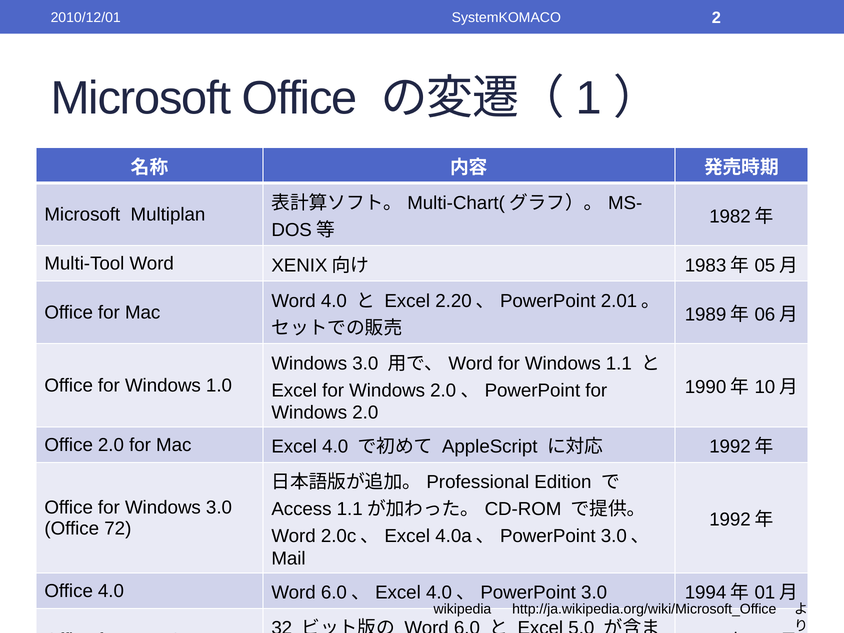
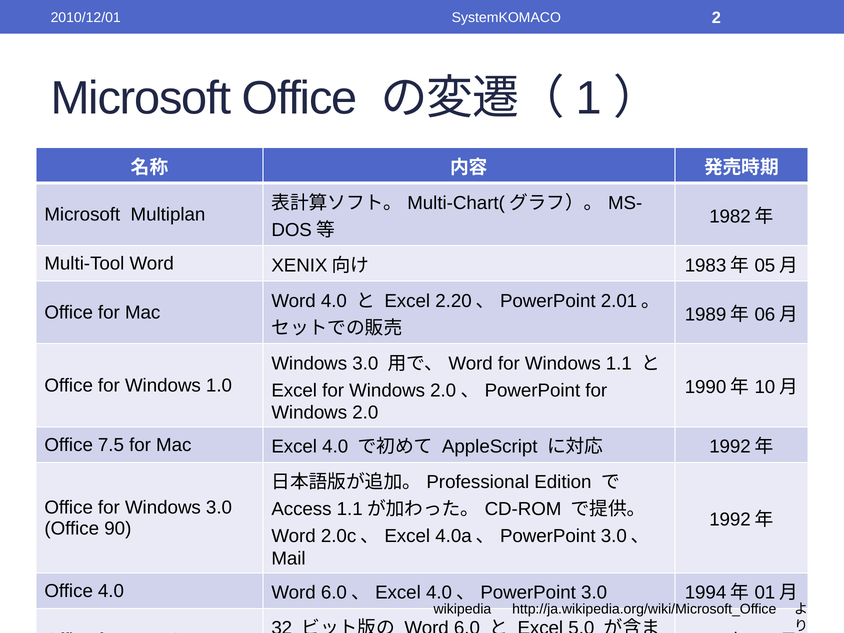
Office 2.0: 2.0 -> 7.5
72: 72 -> 90
